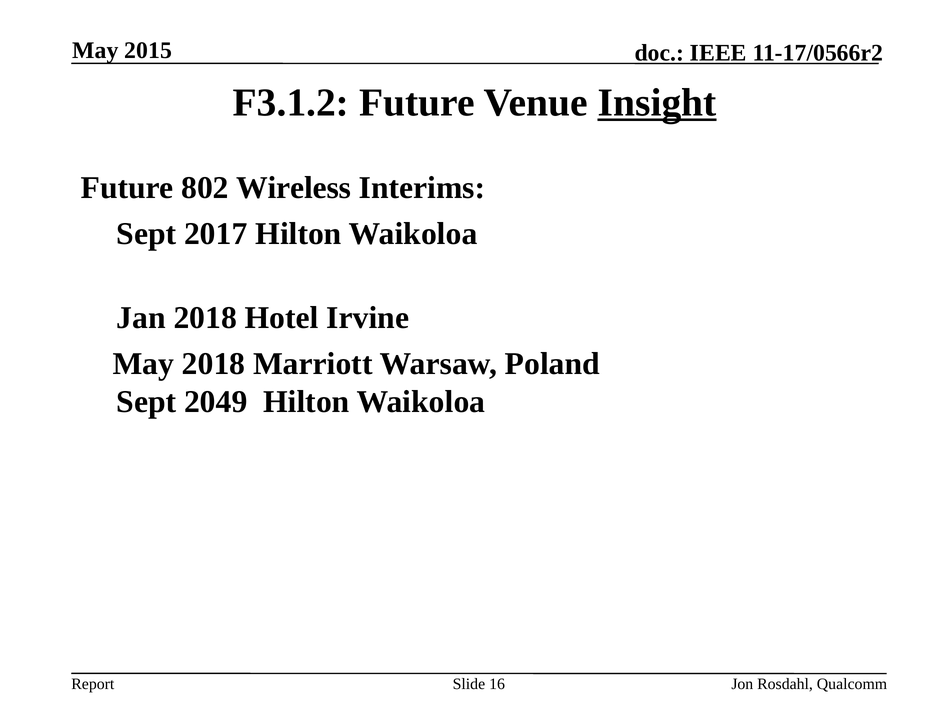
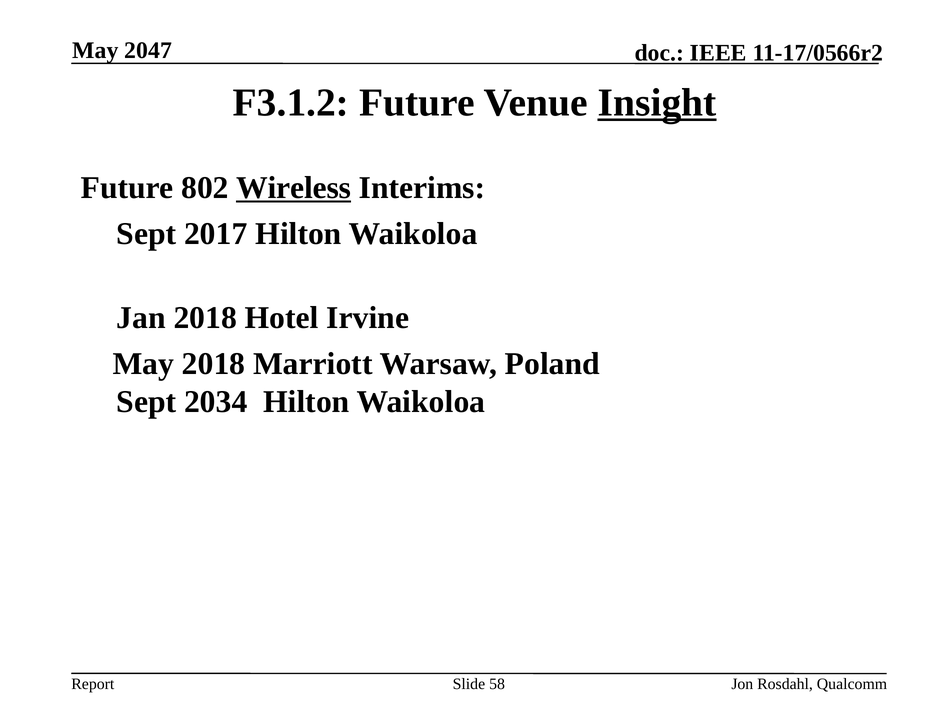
2015: 2015 -> 2047
Wireless underline: none -> present
2049: 2049 -> 2034
16: 16 -> 58
